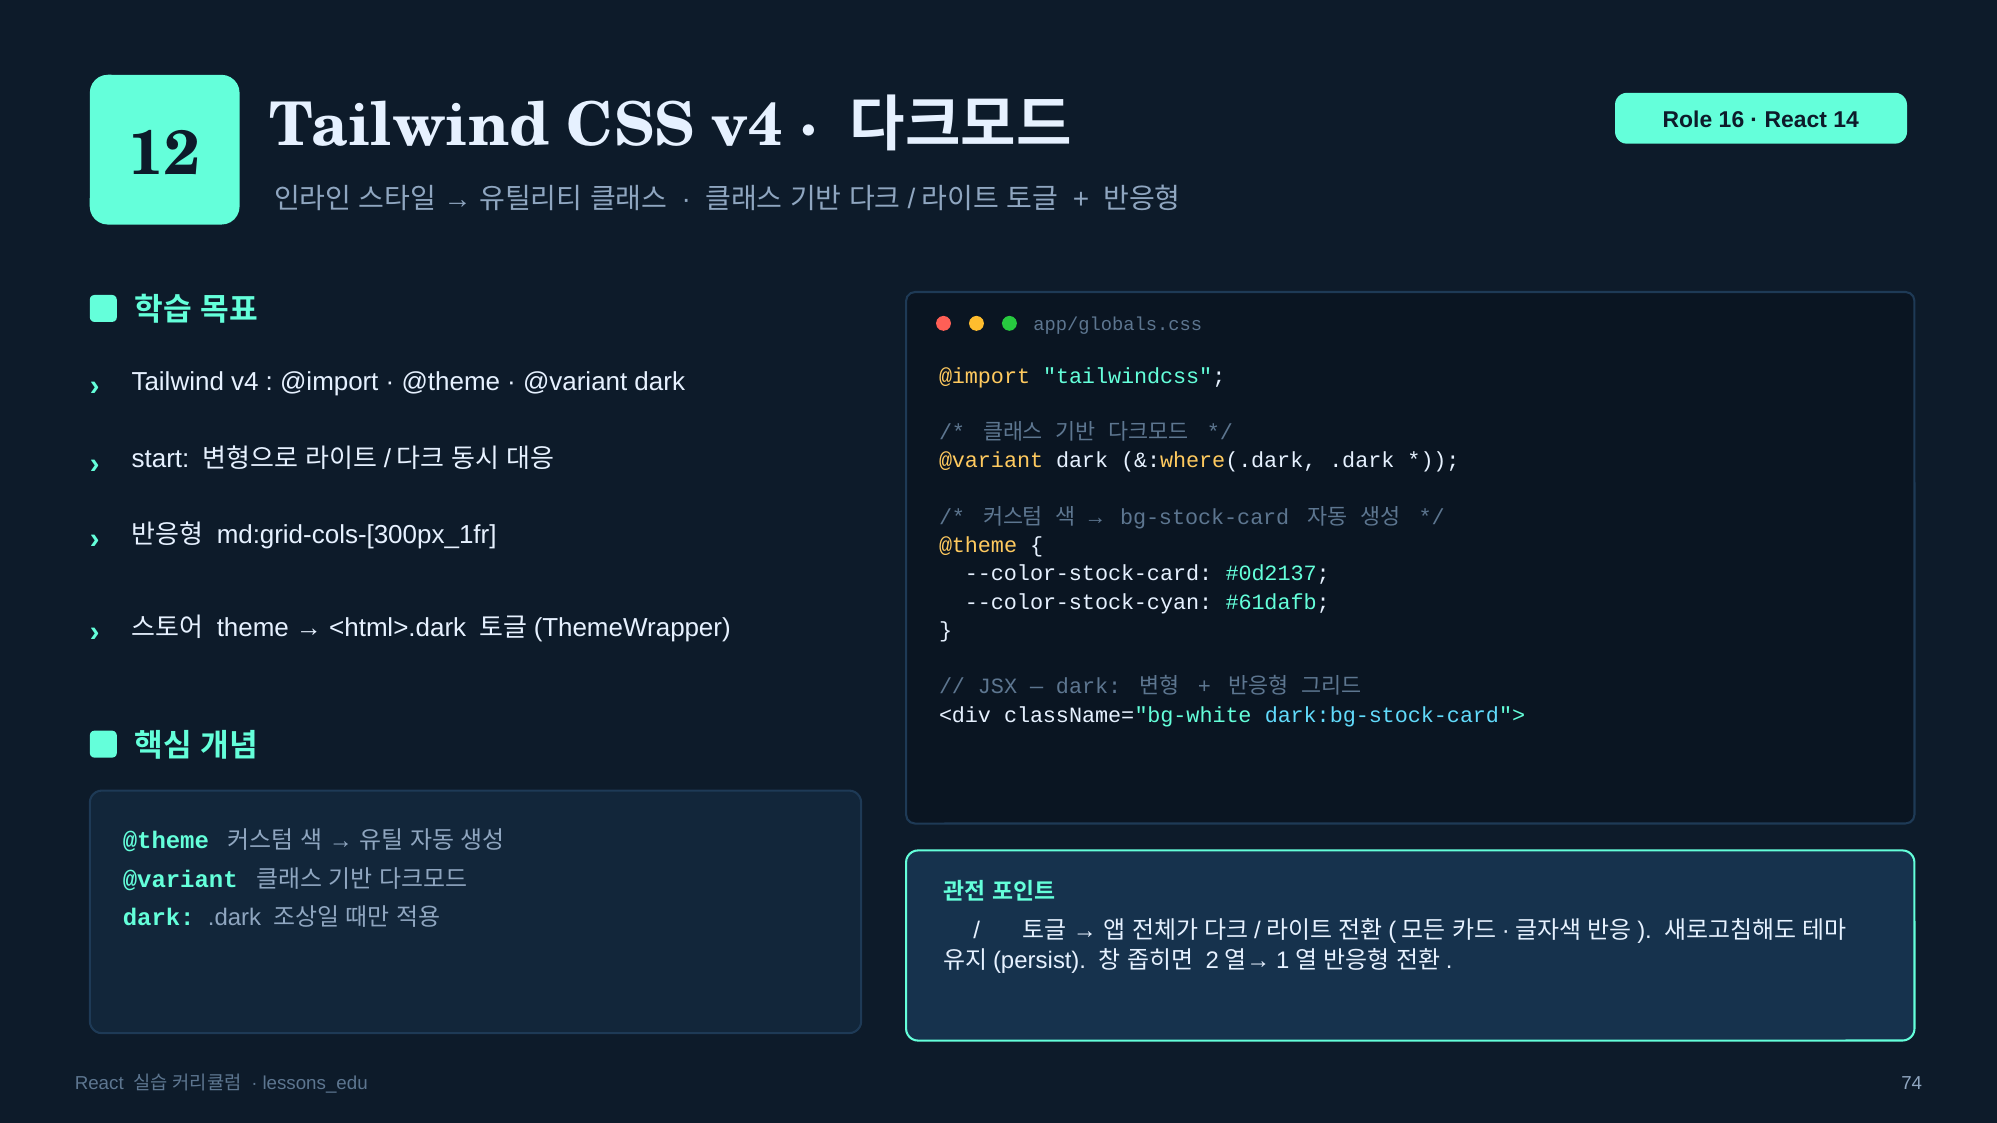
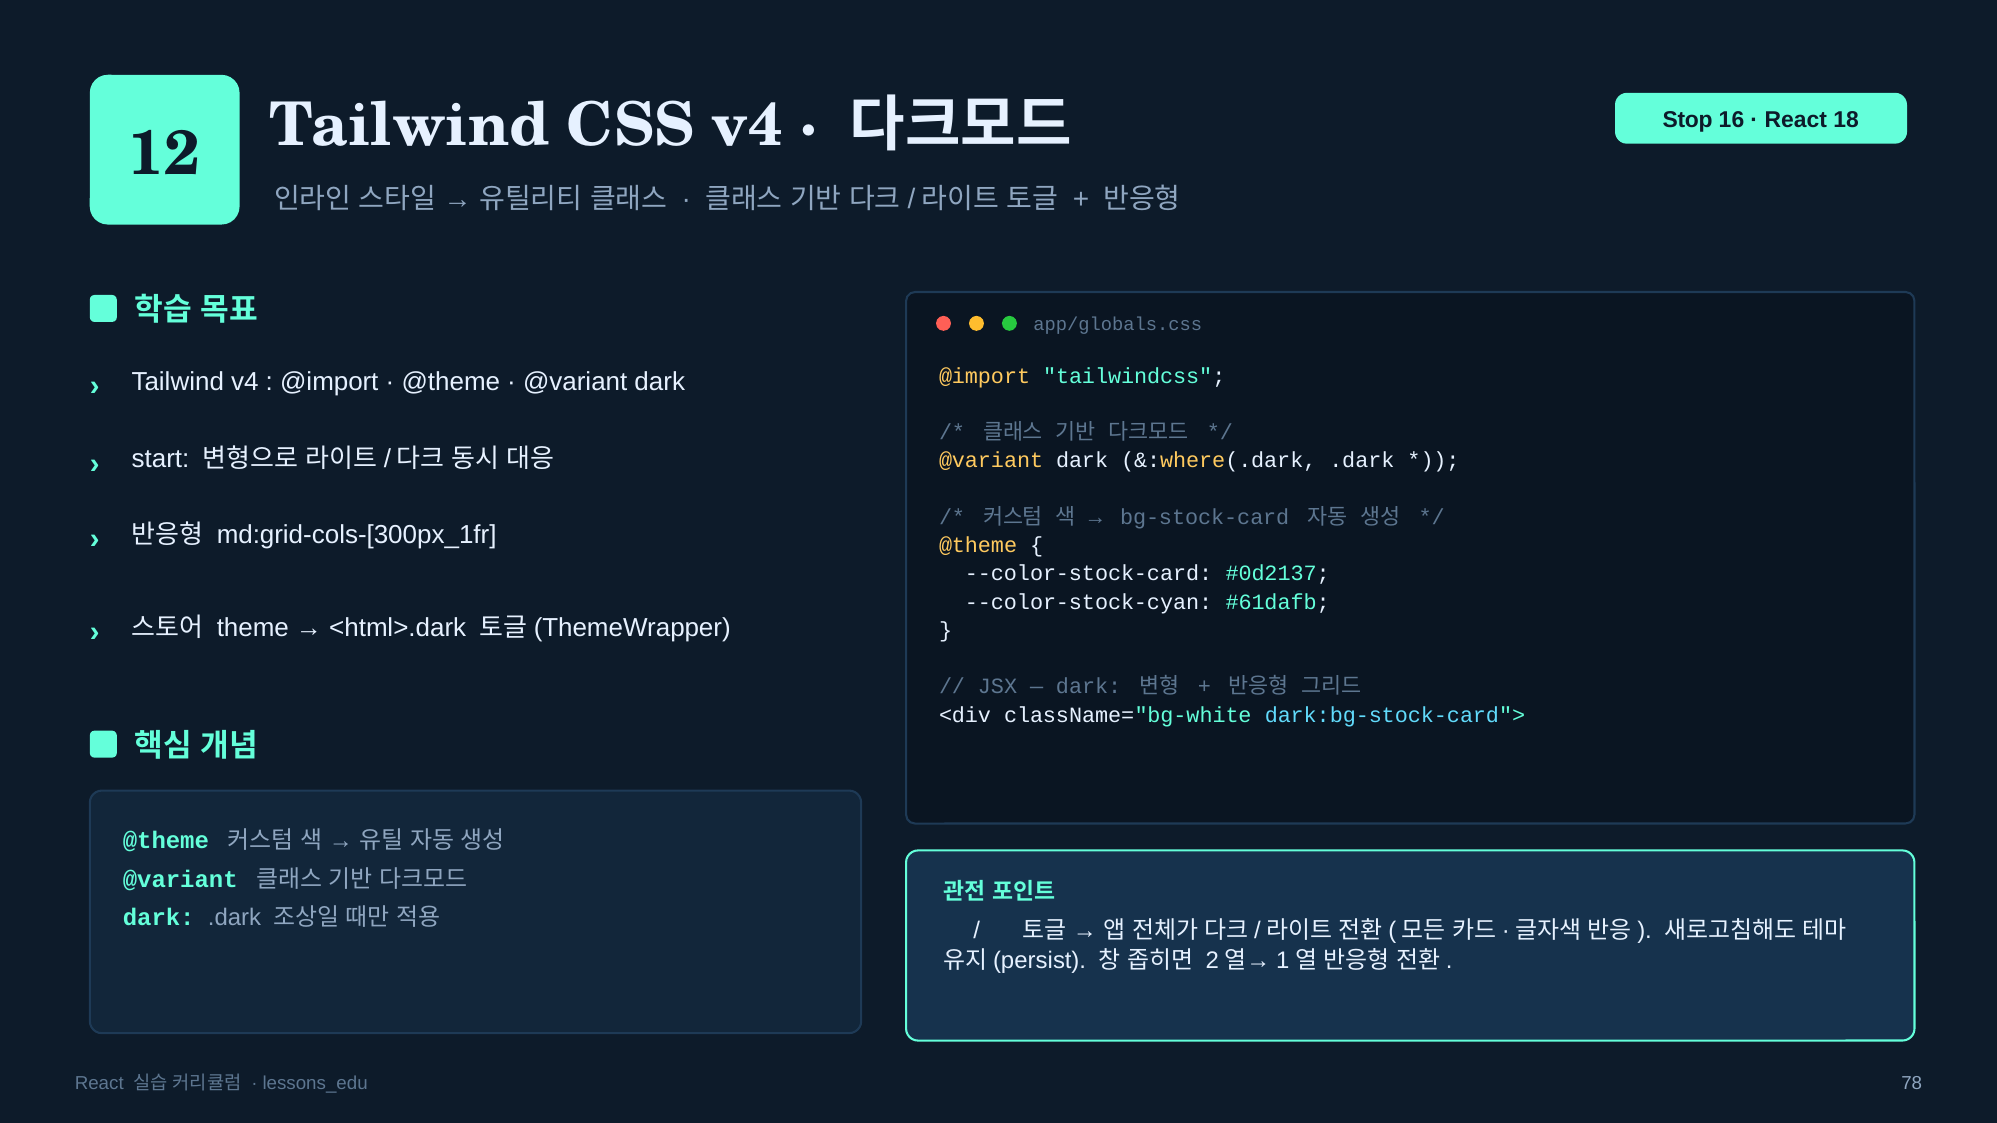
Role: Role -> Stop
14: 14 -> 18
74: 74 -> 78
